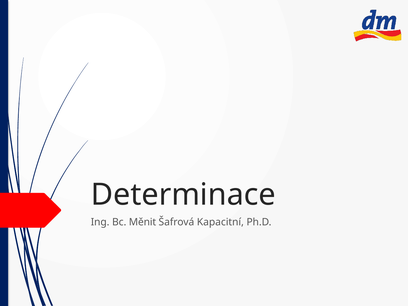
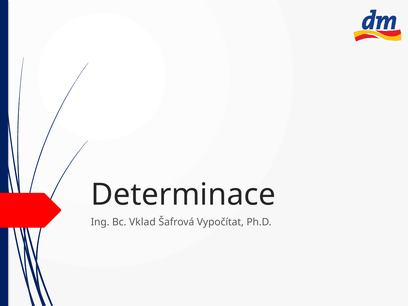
Měnit: Měnit -> Vklad
Kapacitní: Kapacitní -> Vypočítat
